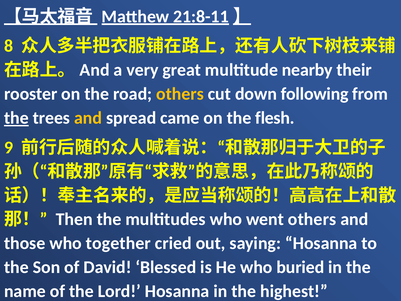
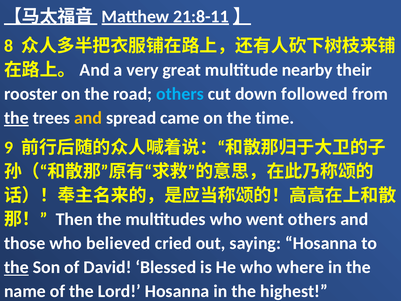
others at (180, 94) colour: yellow -> light blue
following: following -> followed
flesh: flesh -> time
together: together -> believed
the at (16, 267) underline: none -> present
buried: buried -> where
